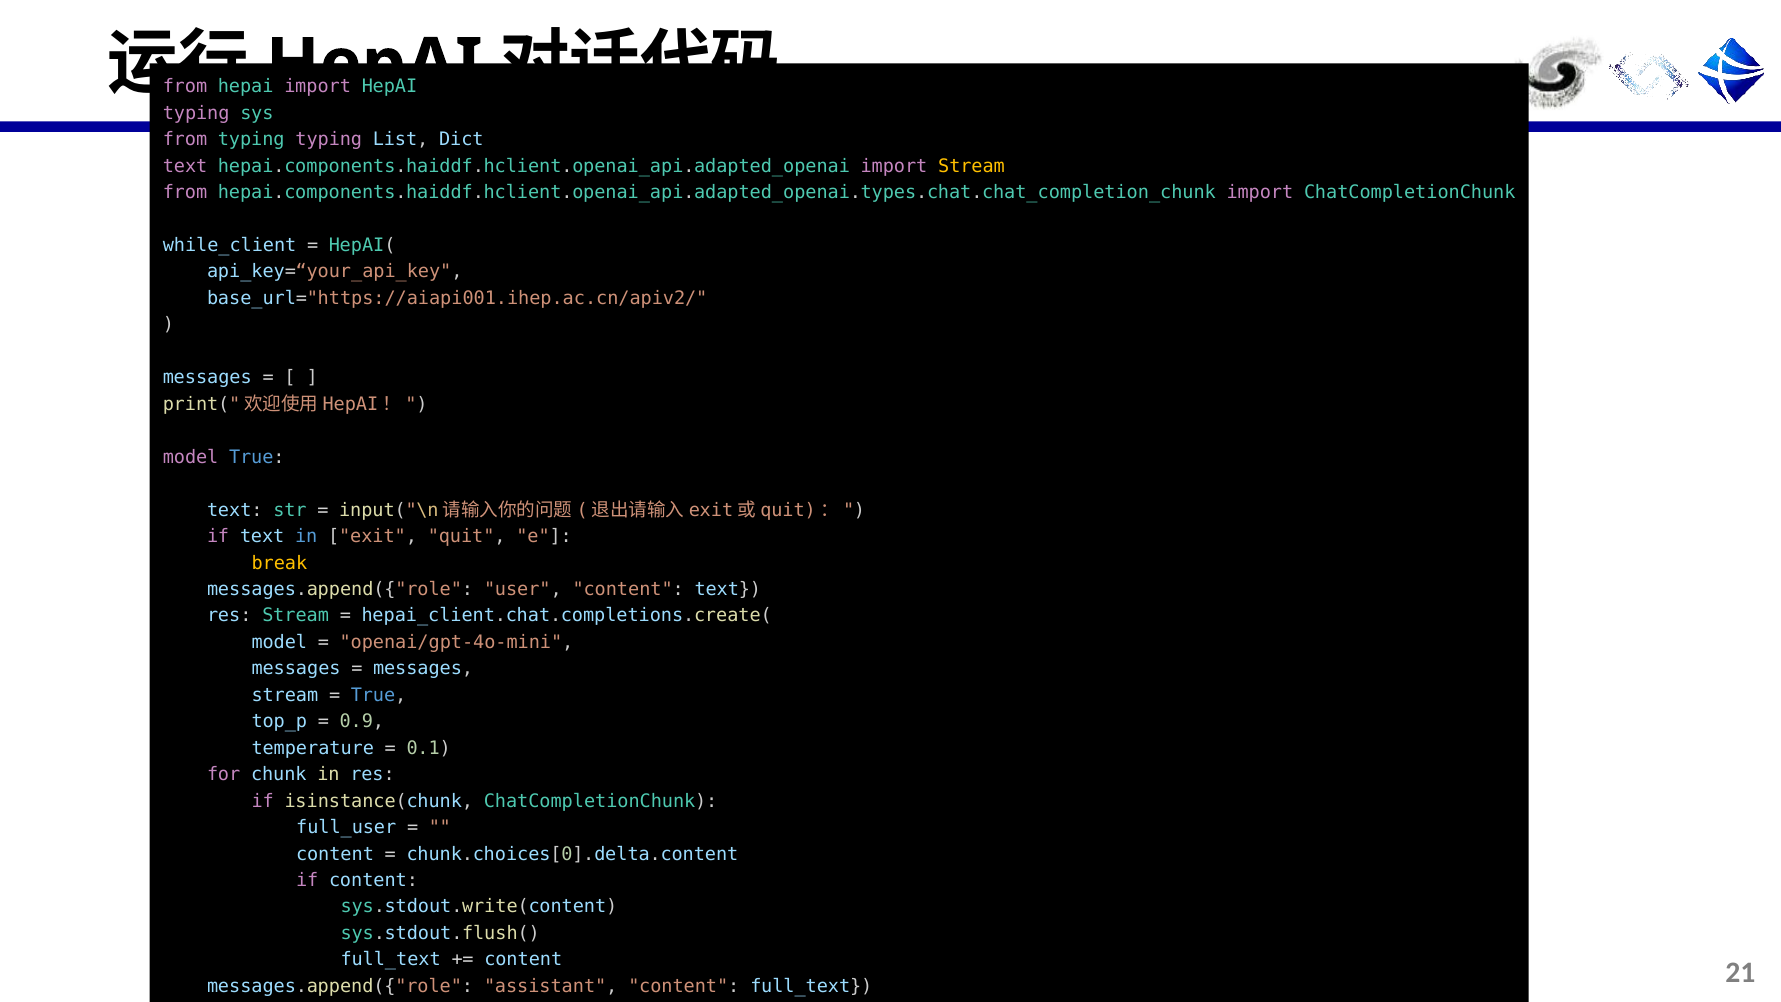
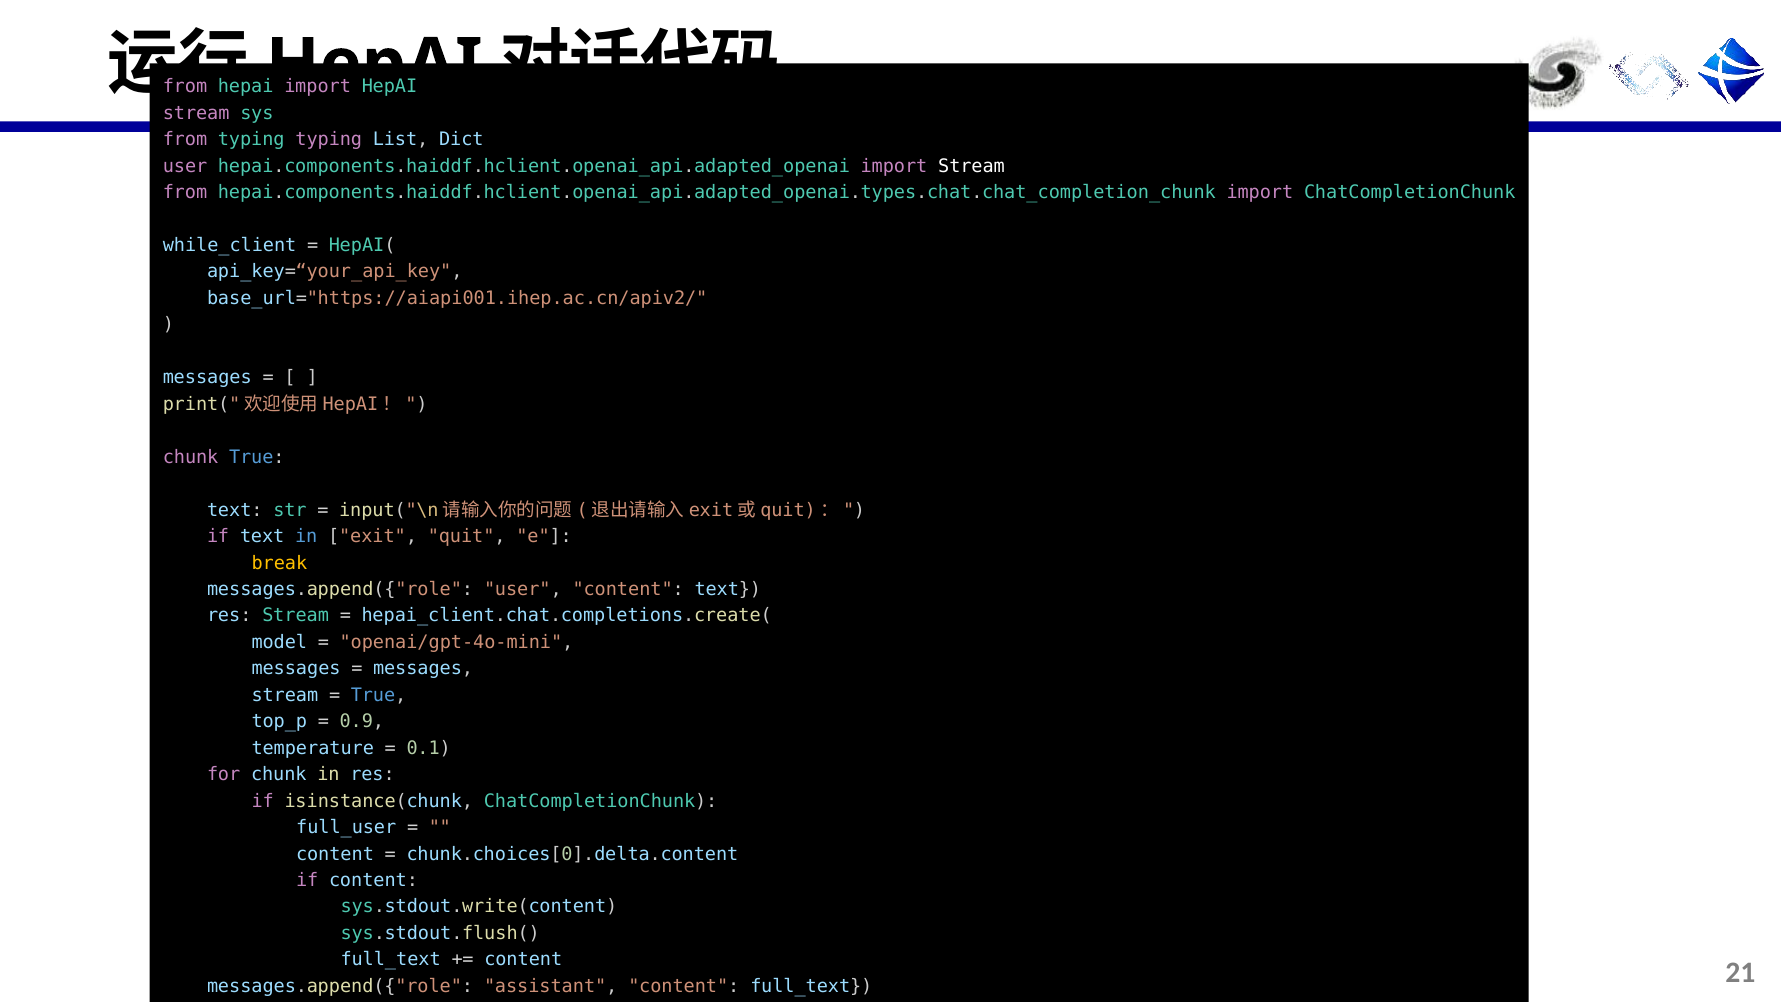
typing at (196, 113): typing -> stream
text at (185, 166): text -> user
Stream at (972, 166) colour: yellow -> white
model at (191, 457): model -> chunk
